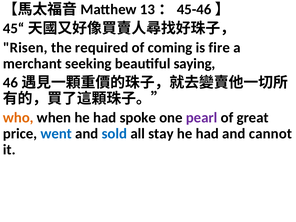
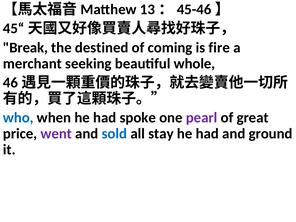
Risen: Risen -> Break
required: required -> destined
saying: saying -> whole
who colour: orange -> blue
went colour: blue -> purple
cannot: cannot -> ground
